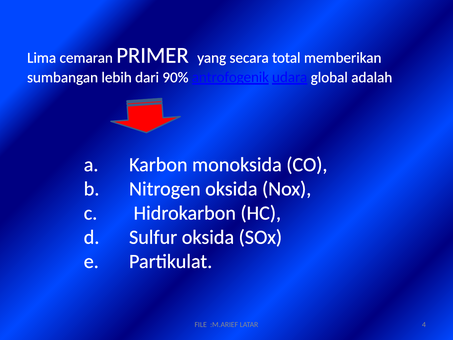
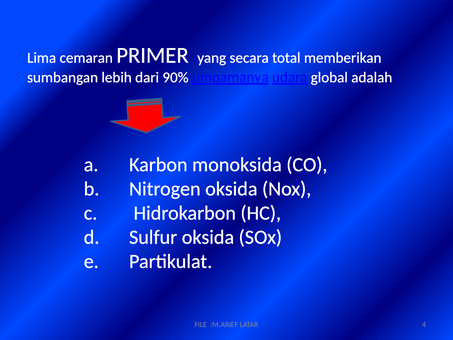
antrofogenik: antrofogenik -> umpamanya
